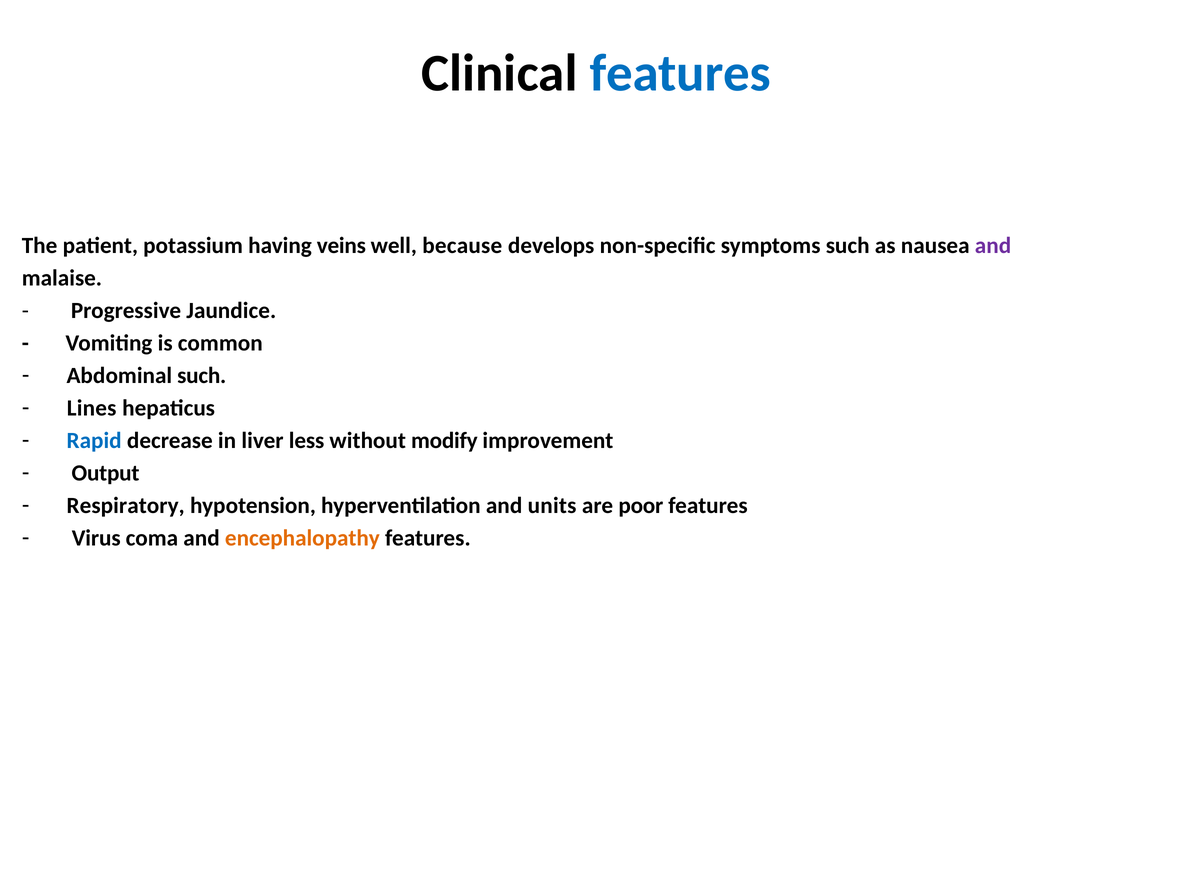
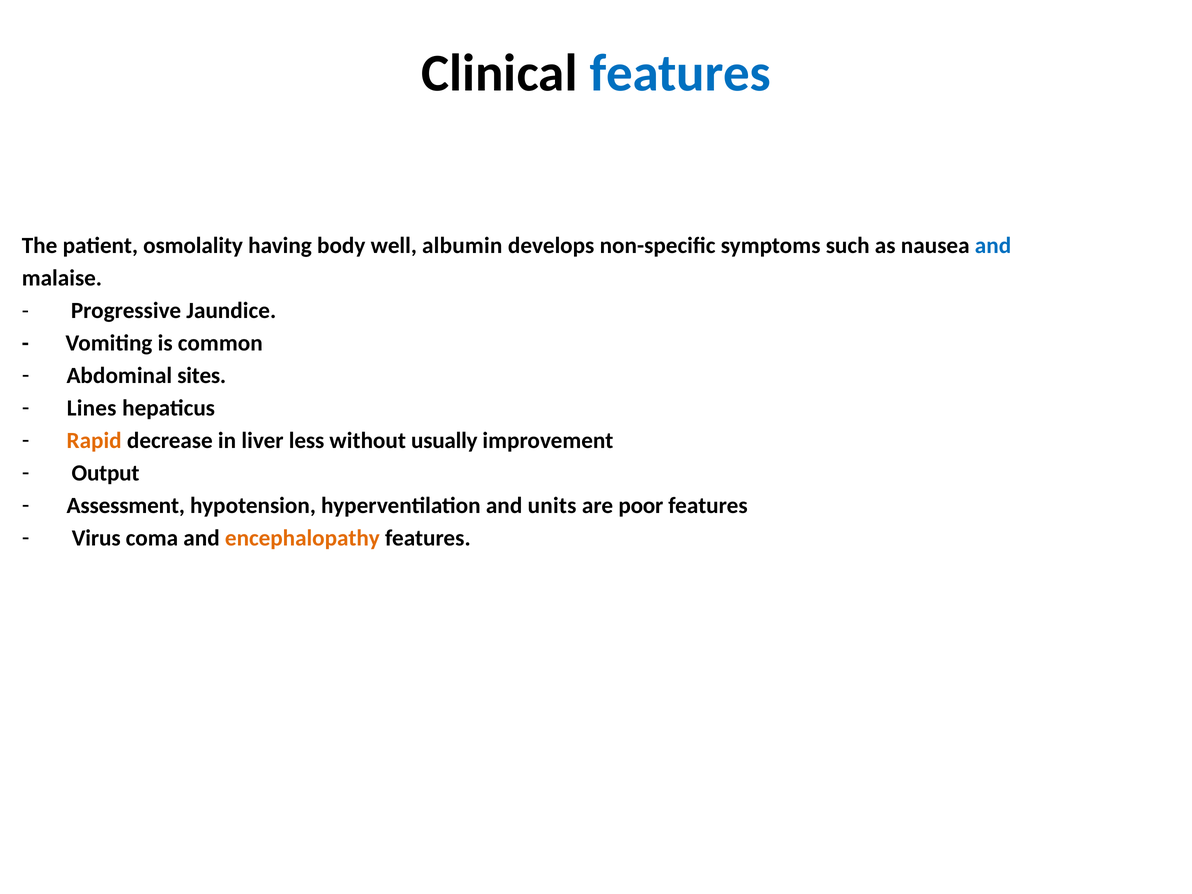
potassium: potassium -> osmolality
veins: veins -> body
because: because -> albumin
and at (993, 246) colour: purple -> blue
Abdominal such: such -> sites
Rapid colour: blue -> orange
modify: modify -> usually
Respiratory: Respiratory -> Assessment
